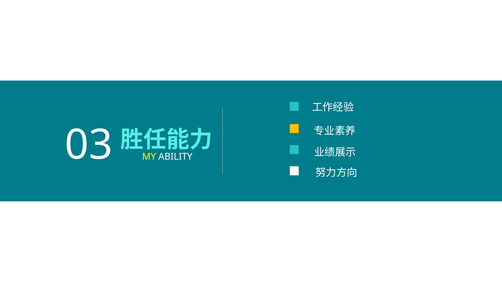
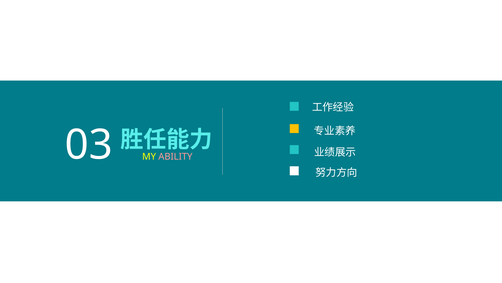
ABILITY colour: white -> pink
